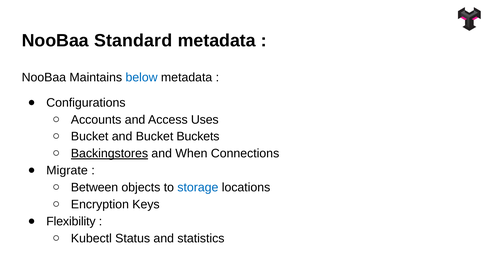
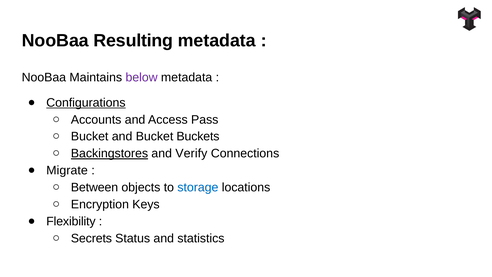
Standard: Standard -> Resulting
below colour: blue -> purple
Configurations underline: none -> present
Uses: Uses -> Pass
When: When -> Verify
Kubectl: Kubectl -> Secrets
